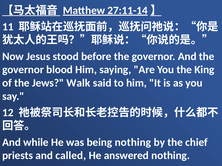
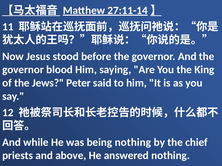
Walk: Walk -> Peter
called: called -> above
